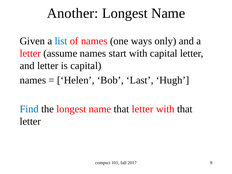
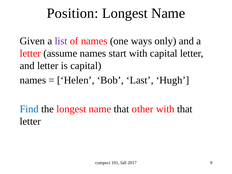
Another: Another -> Position
list colour: blue -> purple
name that letter: letter -> other
